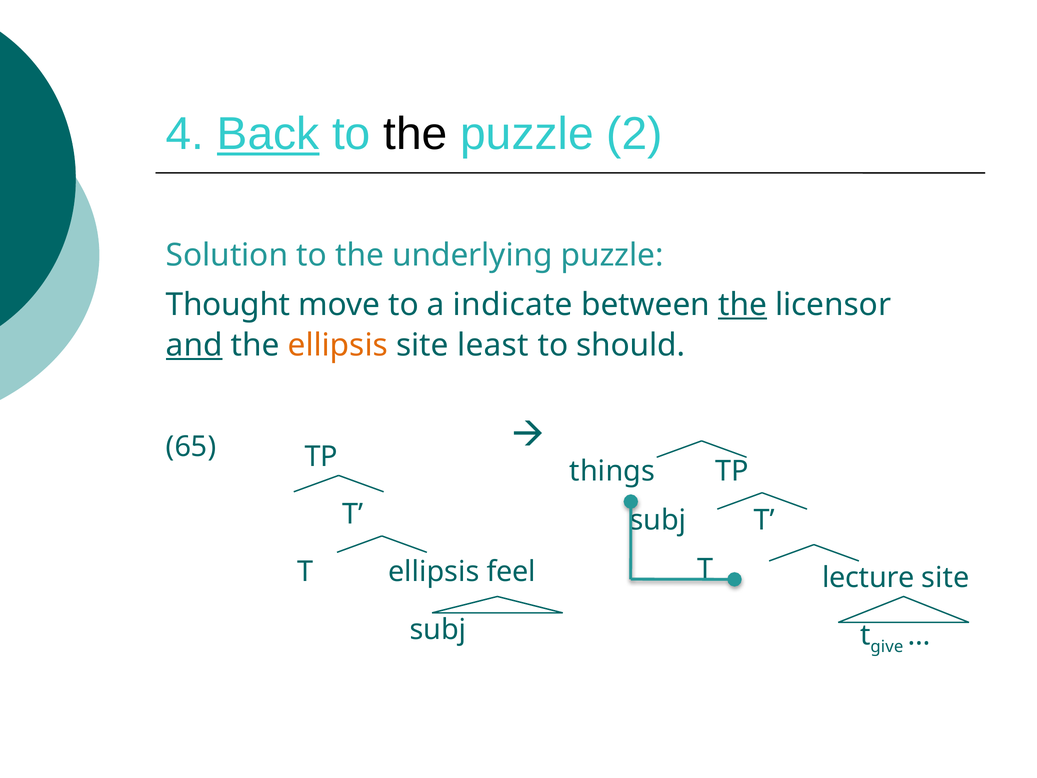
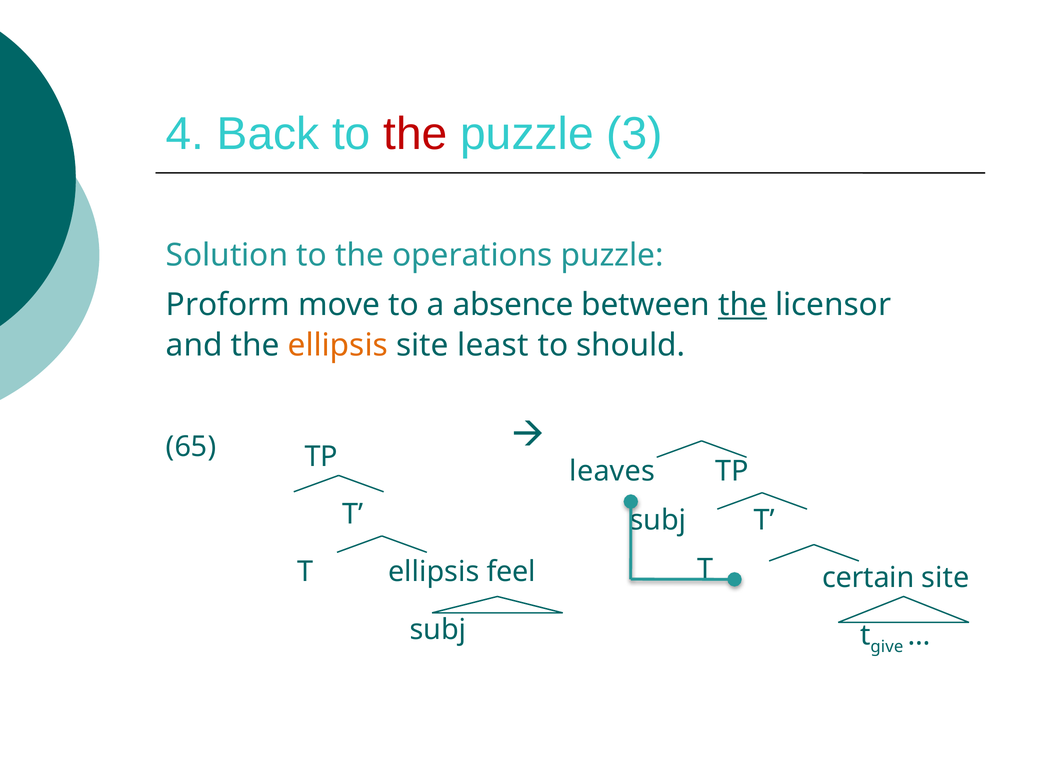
Back underline: present -> none
the at (415, 134) colour: black -> red
2: 2 -> 3
underlying: underlying -> operations
Thought: Thought -> Proform
indicate: indicate -> absence
and underline: present -> none
things: things -> leaves
lecture: lecture -> certain
